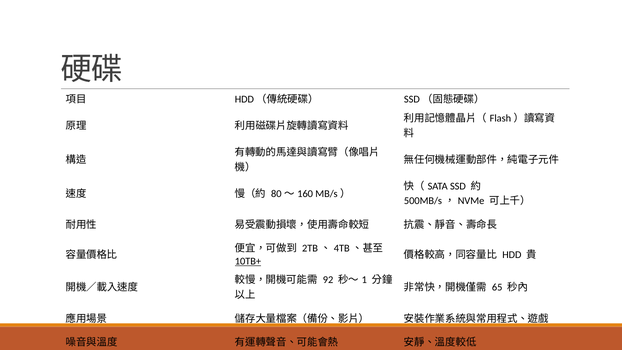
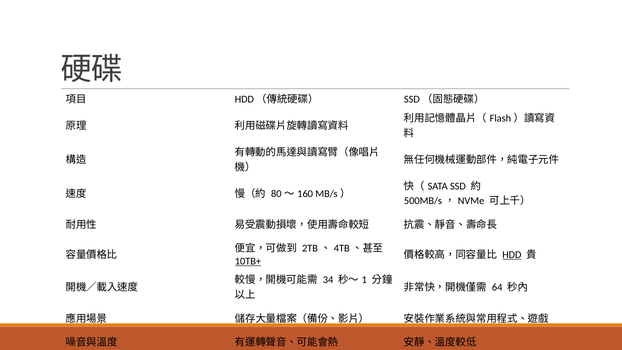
HDD underline: none -> present
92: 92 -> 34
65: 65 -> 64
